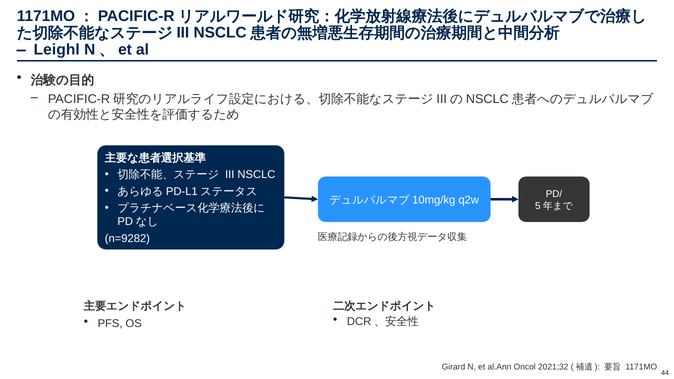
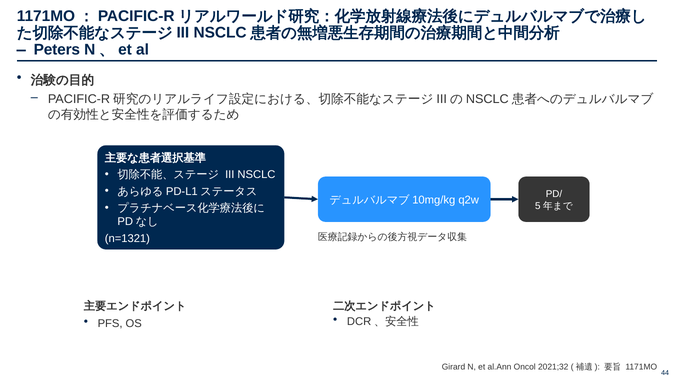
Leighl: Leighl -> Peters
n=9282: n=9282 -> n=1321
